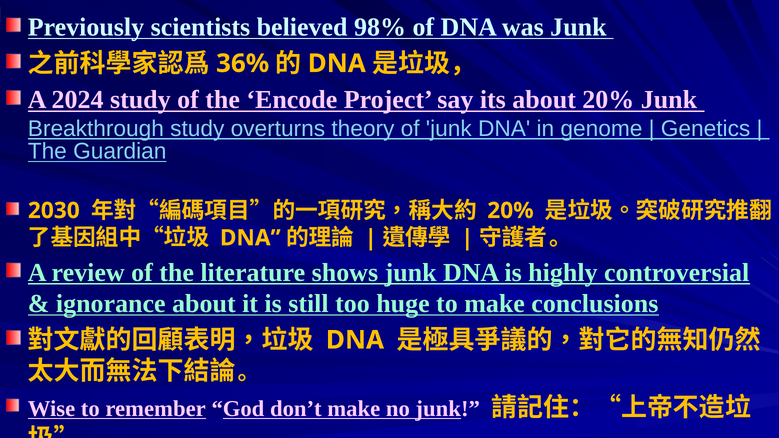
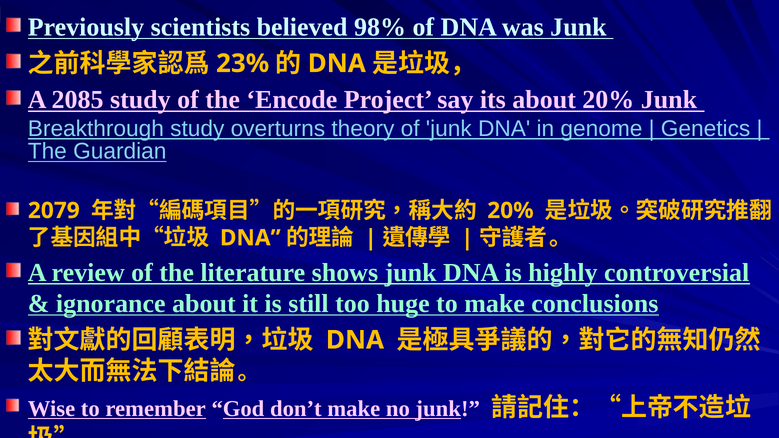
36%: 36% -> 23%
2024: 2024 -> 2085
2030: 2030 -> 2079
